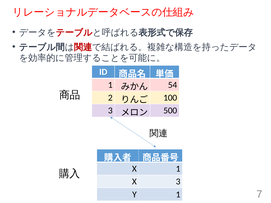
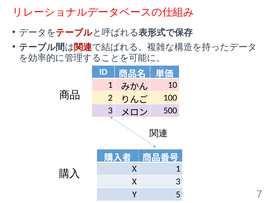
54: 54 -> 10
Y 1: 1 -> 5
